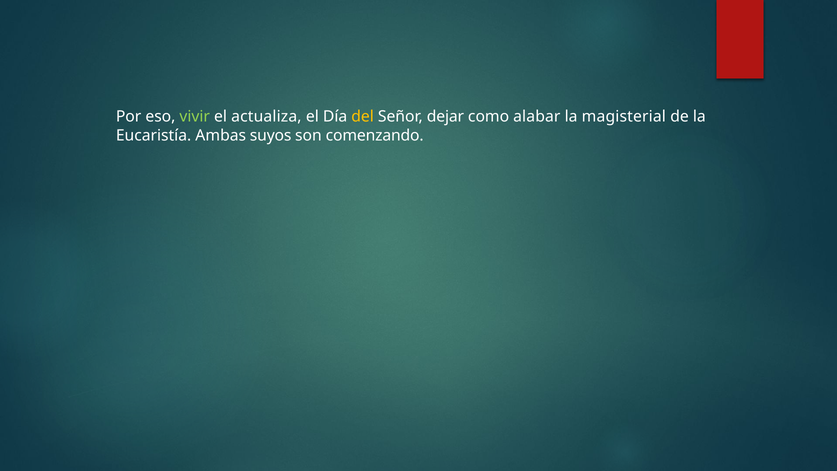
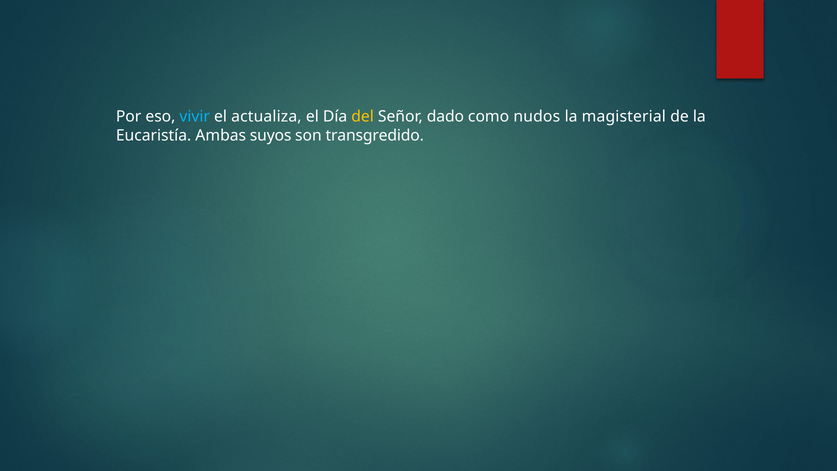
vivir colour: light green -> light blue
dejar: dejar -> dado
alabar: alabar -> nudos
comenzando: comenzando -> transgredido
